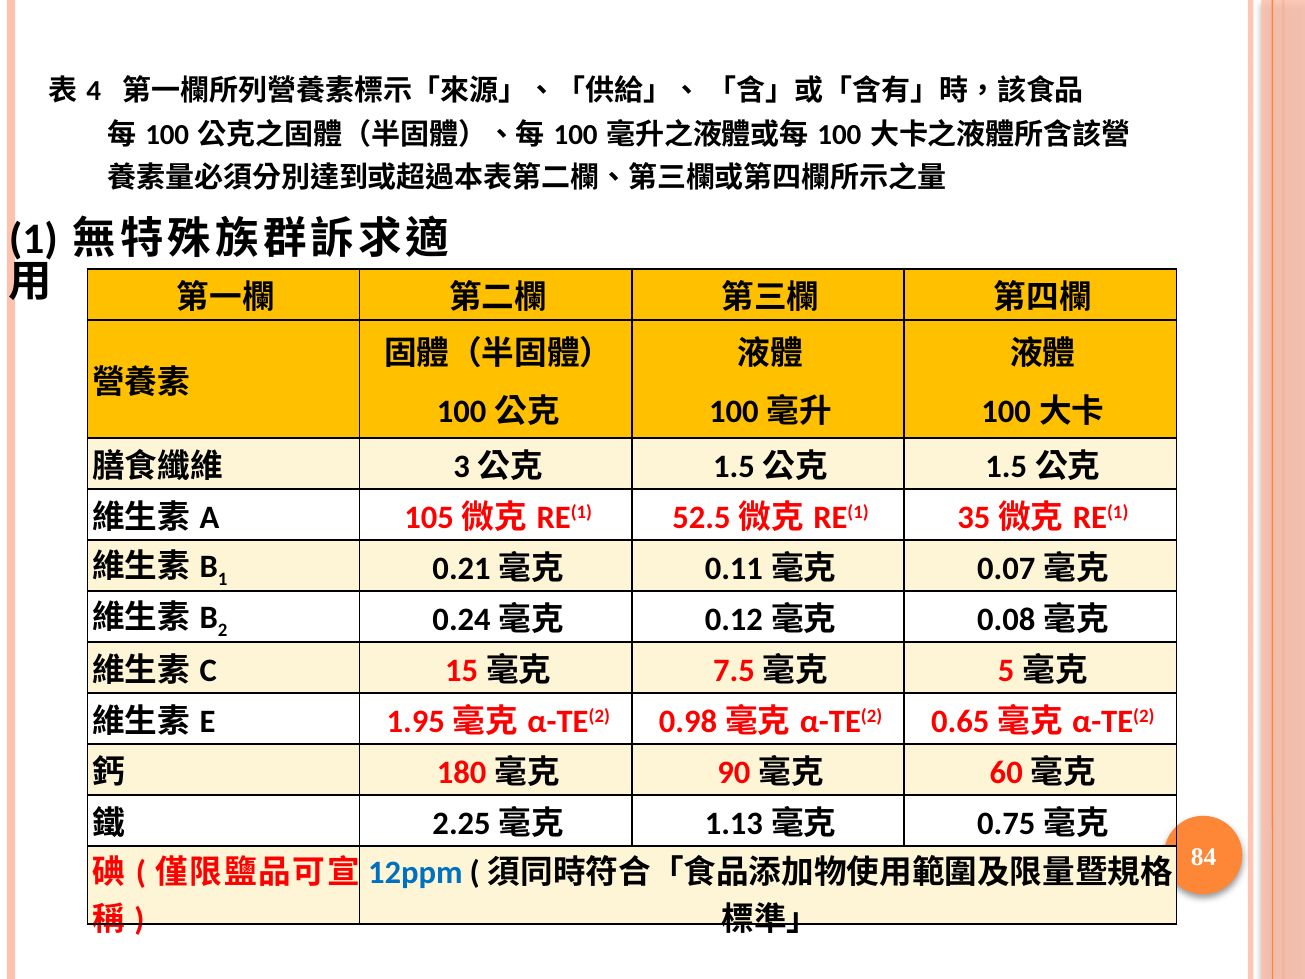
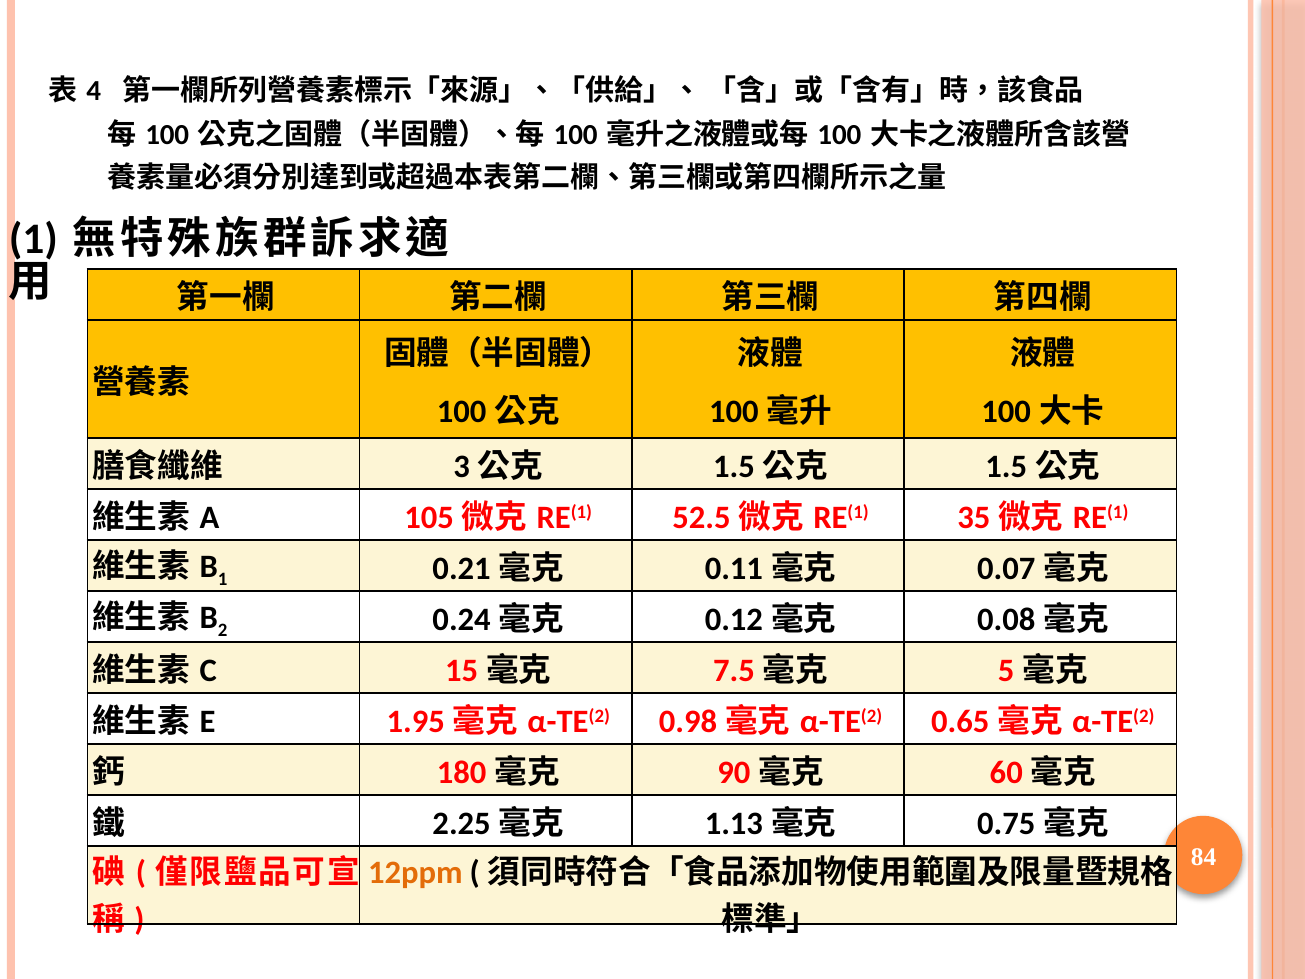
12ppm colour: blue -> orange
